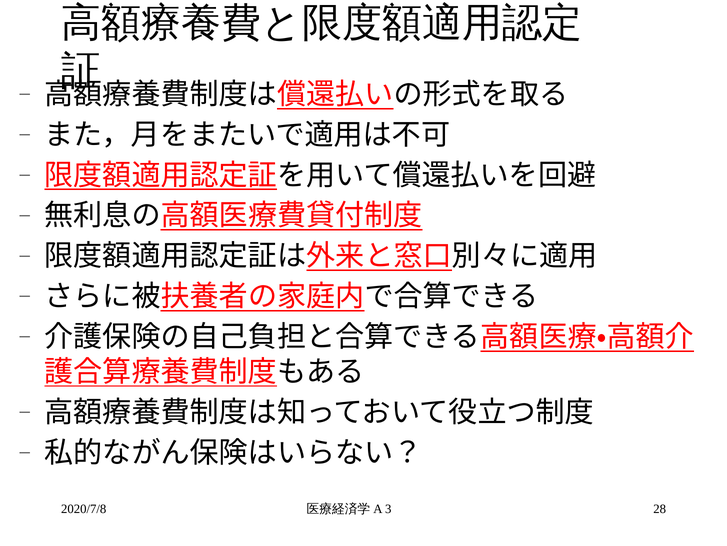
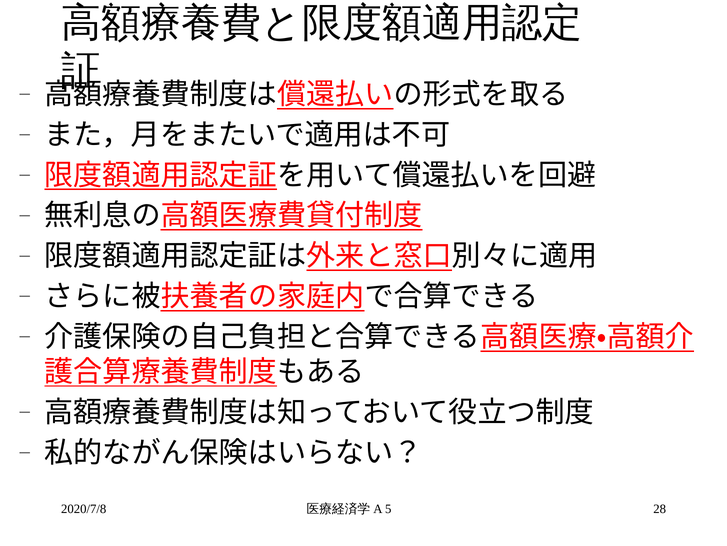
3: 3 -> 5
